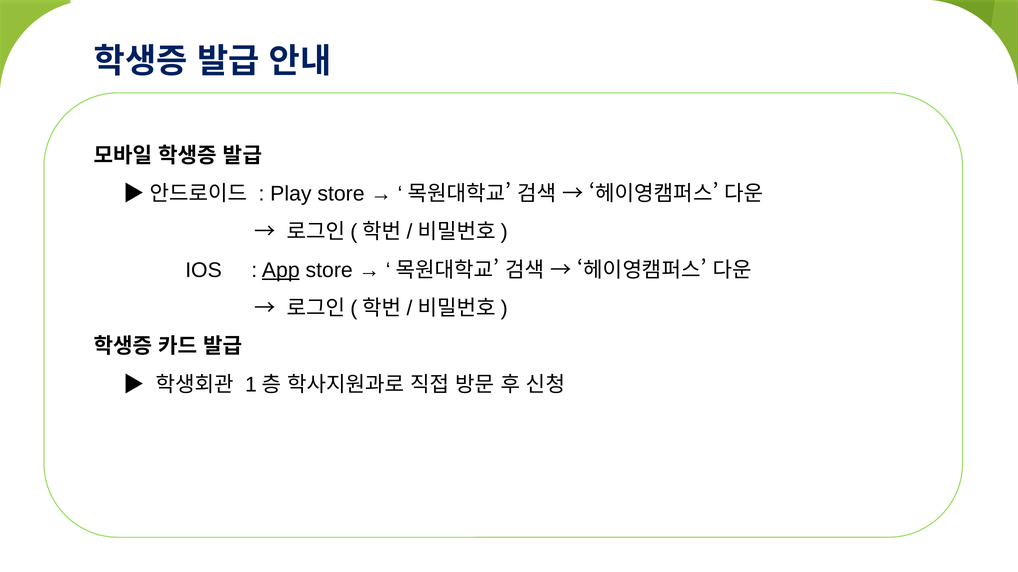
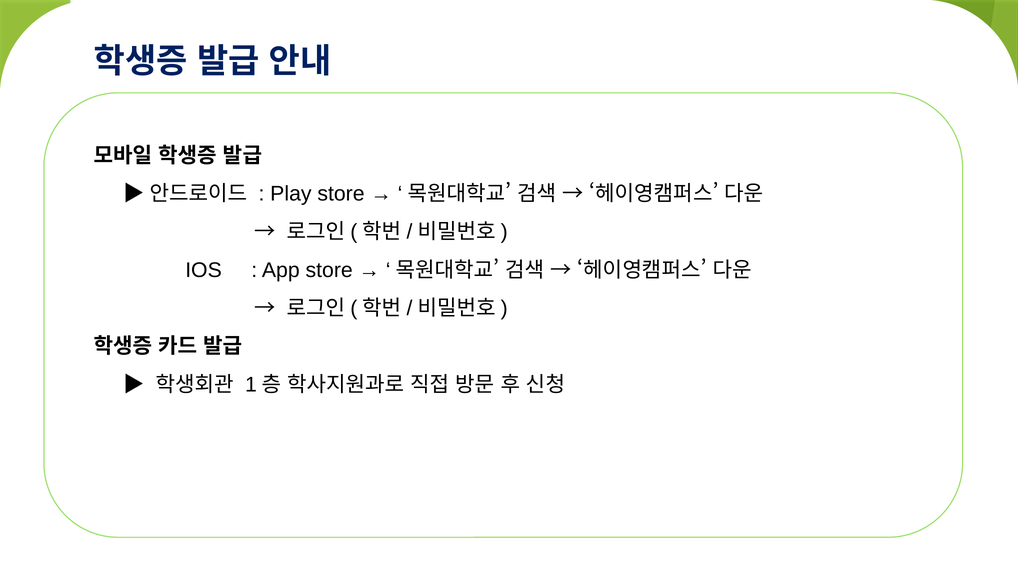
App underline: present -> none
